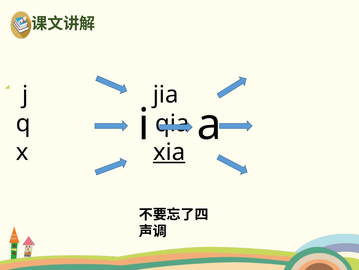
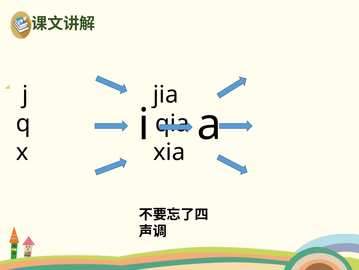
xia underline: present -> none
